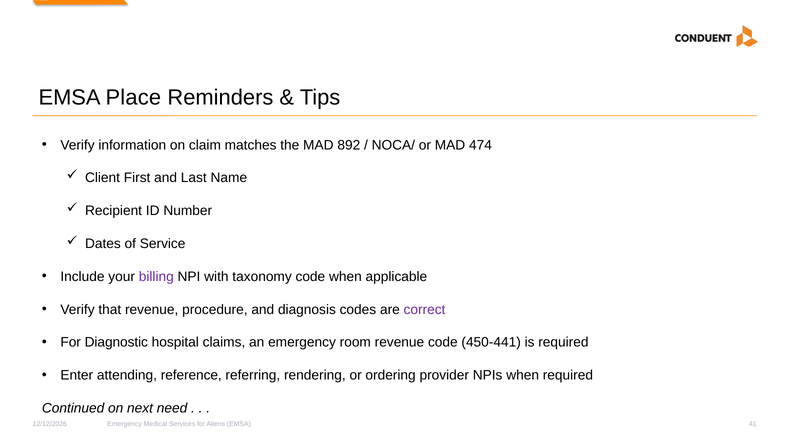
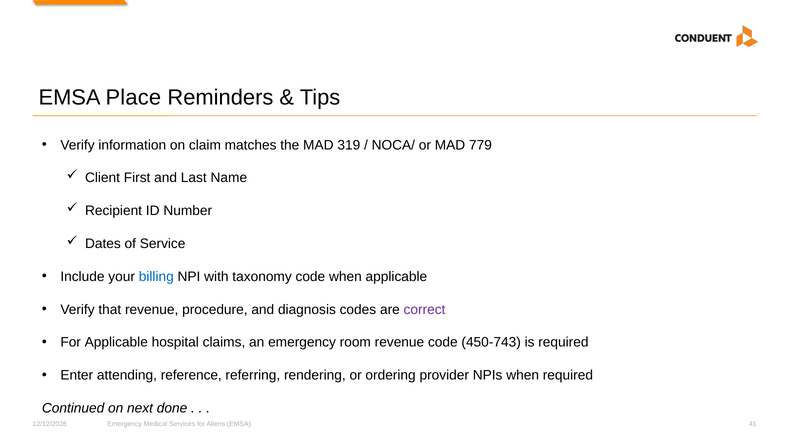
892: 892 -> 319
474: 474 -> 779
billing colour: purple -> blue
For Diagnostic: Diagnostic -> Applicable
450-441: 450-441 -> 450-743
need: need -> done
